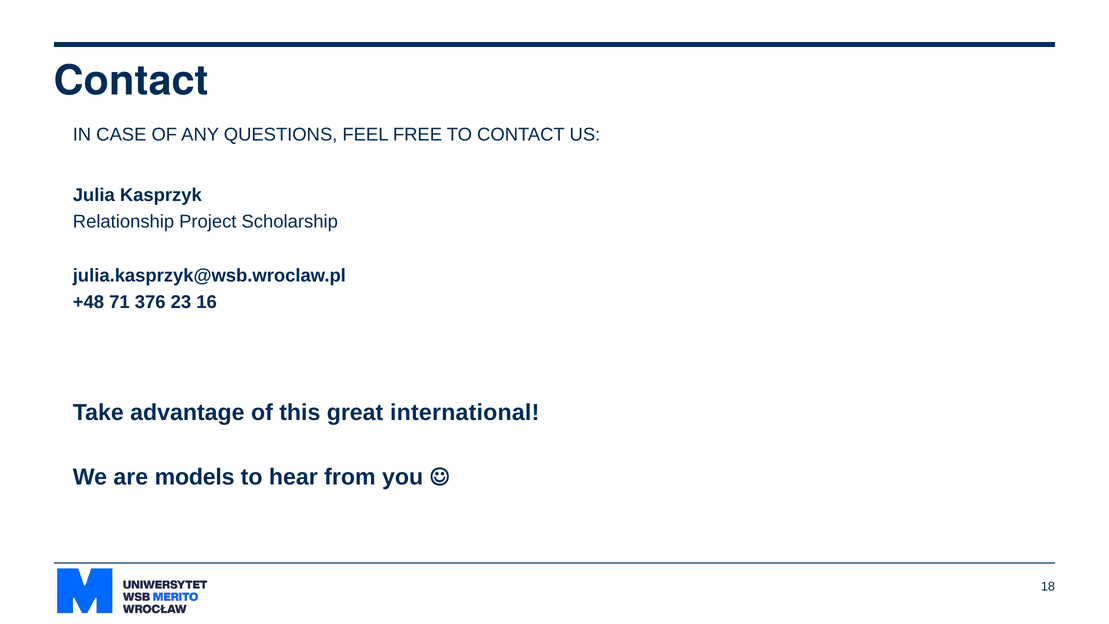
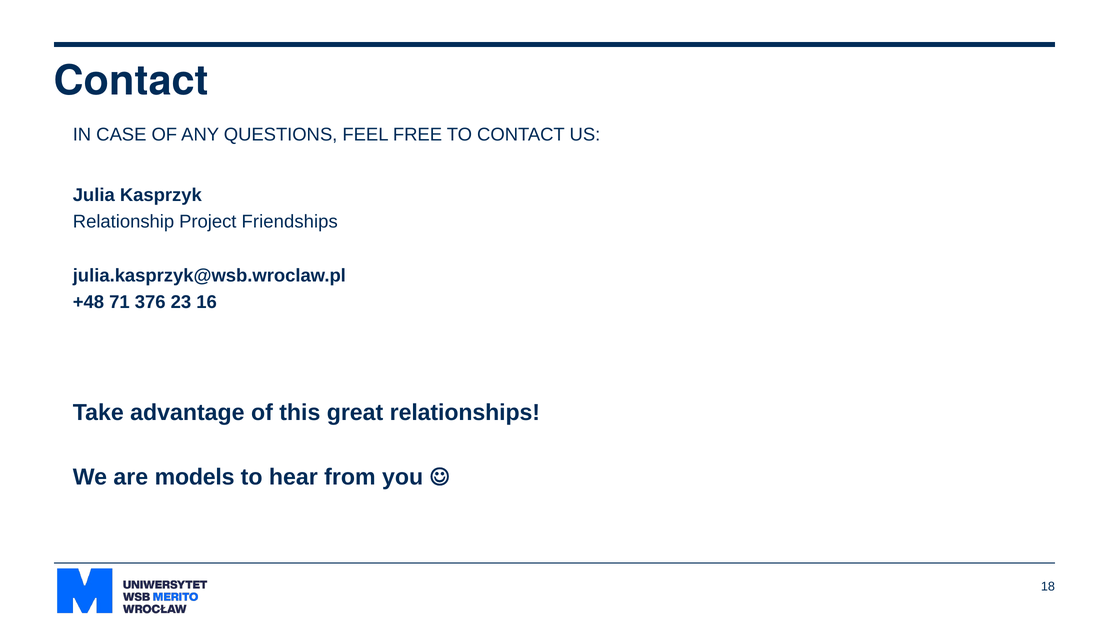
Scholarship: Scholarship -> Friendships
international: international -> relationships
